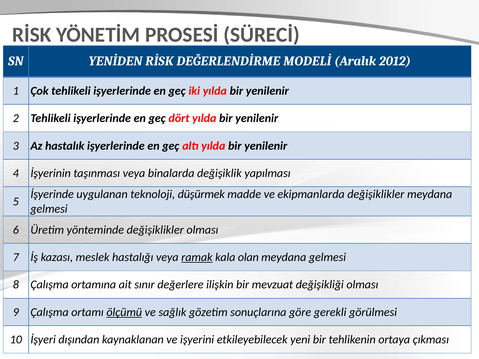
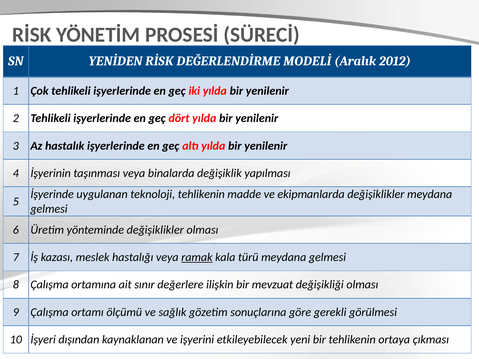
teknoloji düşürmek: düşürmek -> tehlikenin
olan: olan -> türü
ölçümü underline: present -> none
